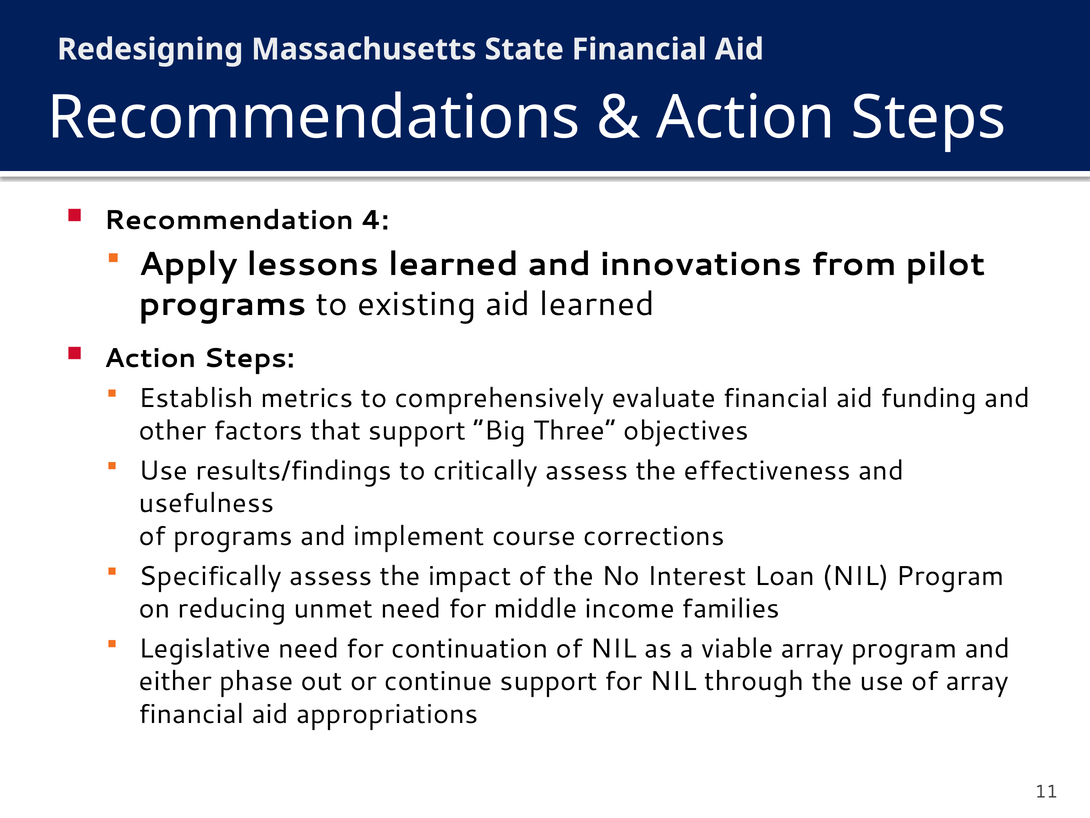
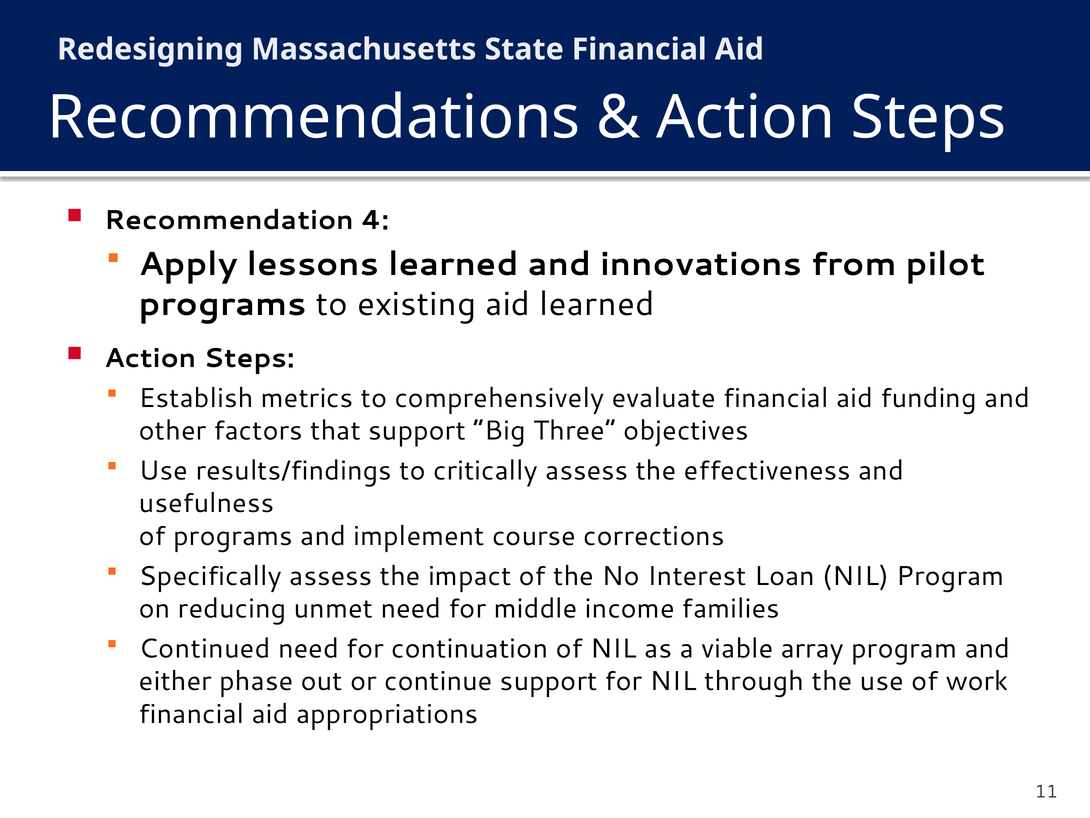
Legislative: Legislative -> Continued
of array: array -> work
